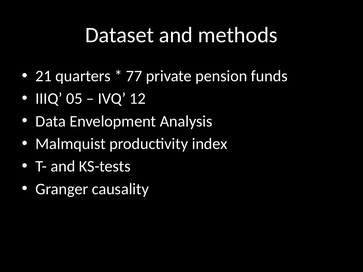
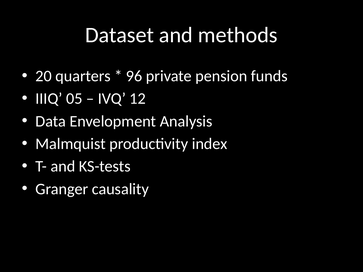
21: 21 -> 20
77: 77 -> 96
